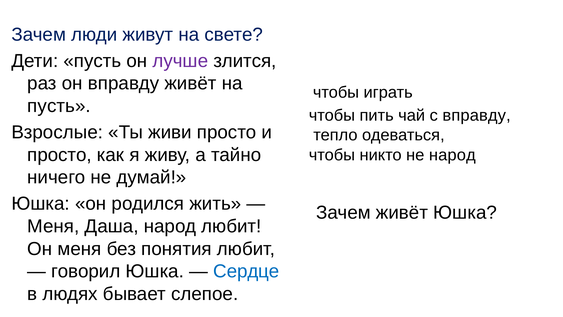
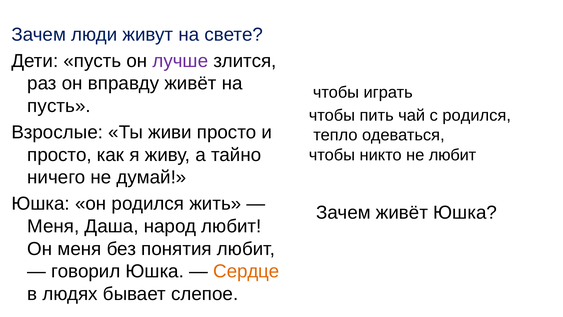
с вправду: вправду -> родился
не народ: народ -> любит
Сердце colour: blue -> orange
